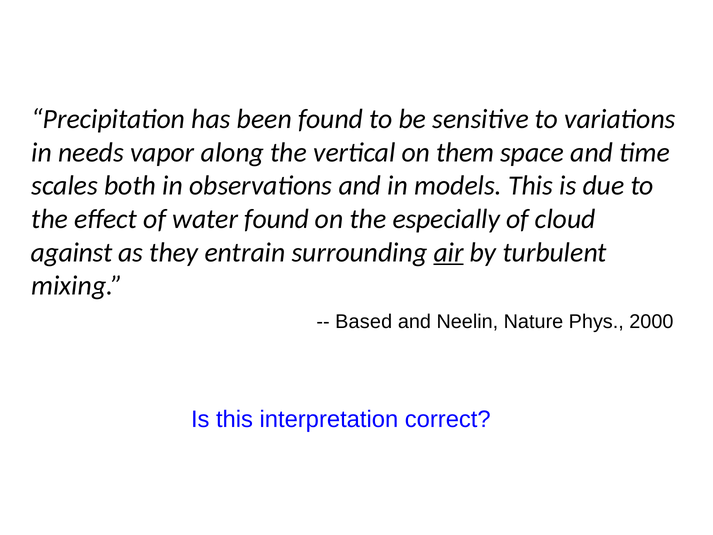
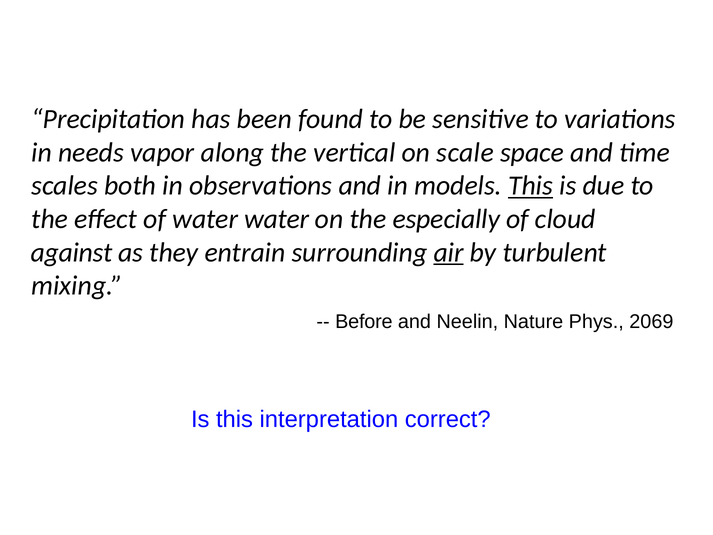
them: them -> scale
This at (531, 186) underline: none -> present
water found: found -> water
Based: Based -> Before
2000: 2000 -> 2069
